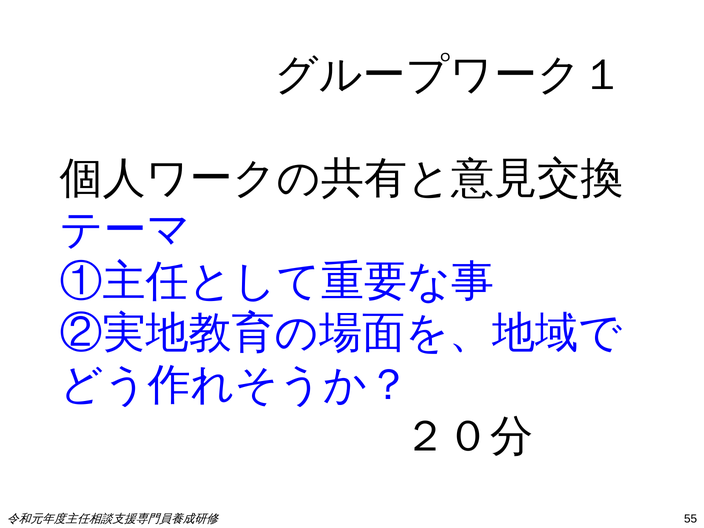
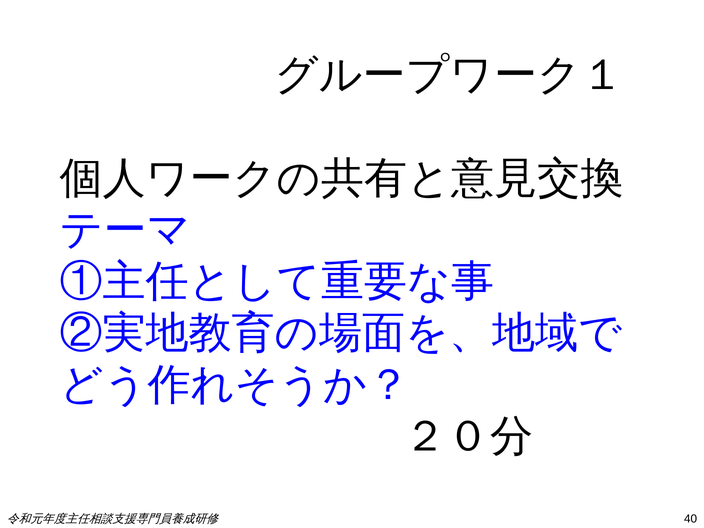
55: 55 -> 40
